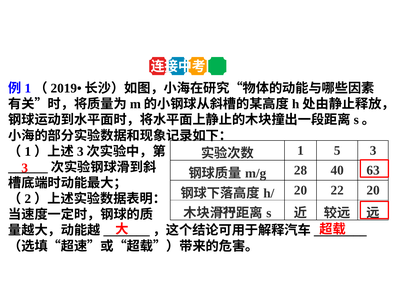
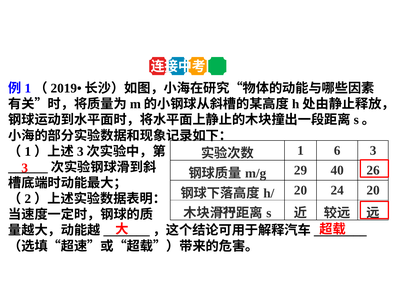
5: 5 -> 6
28: 28 -> 29
63: 63 -> 26
22: 22 -> 24
